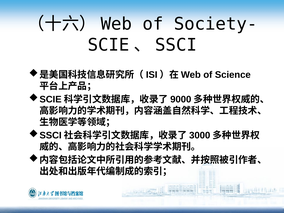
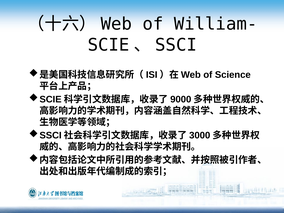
Society-: Society- -> William-
